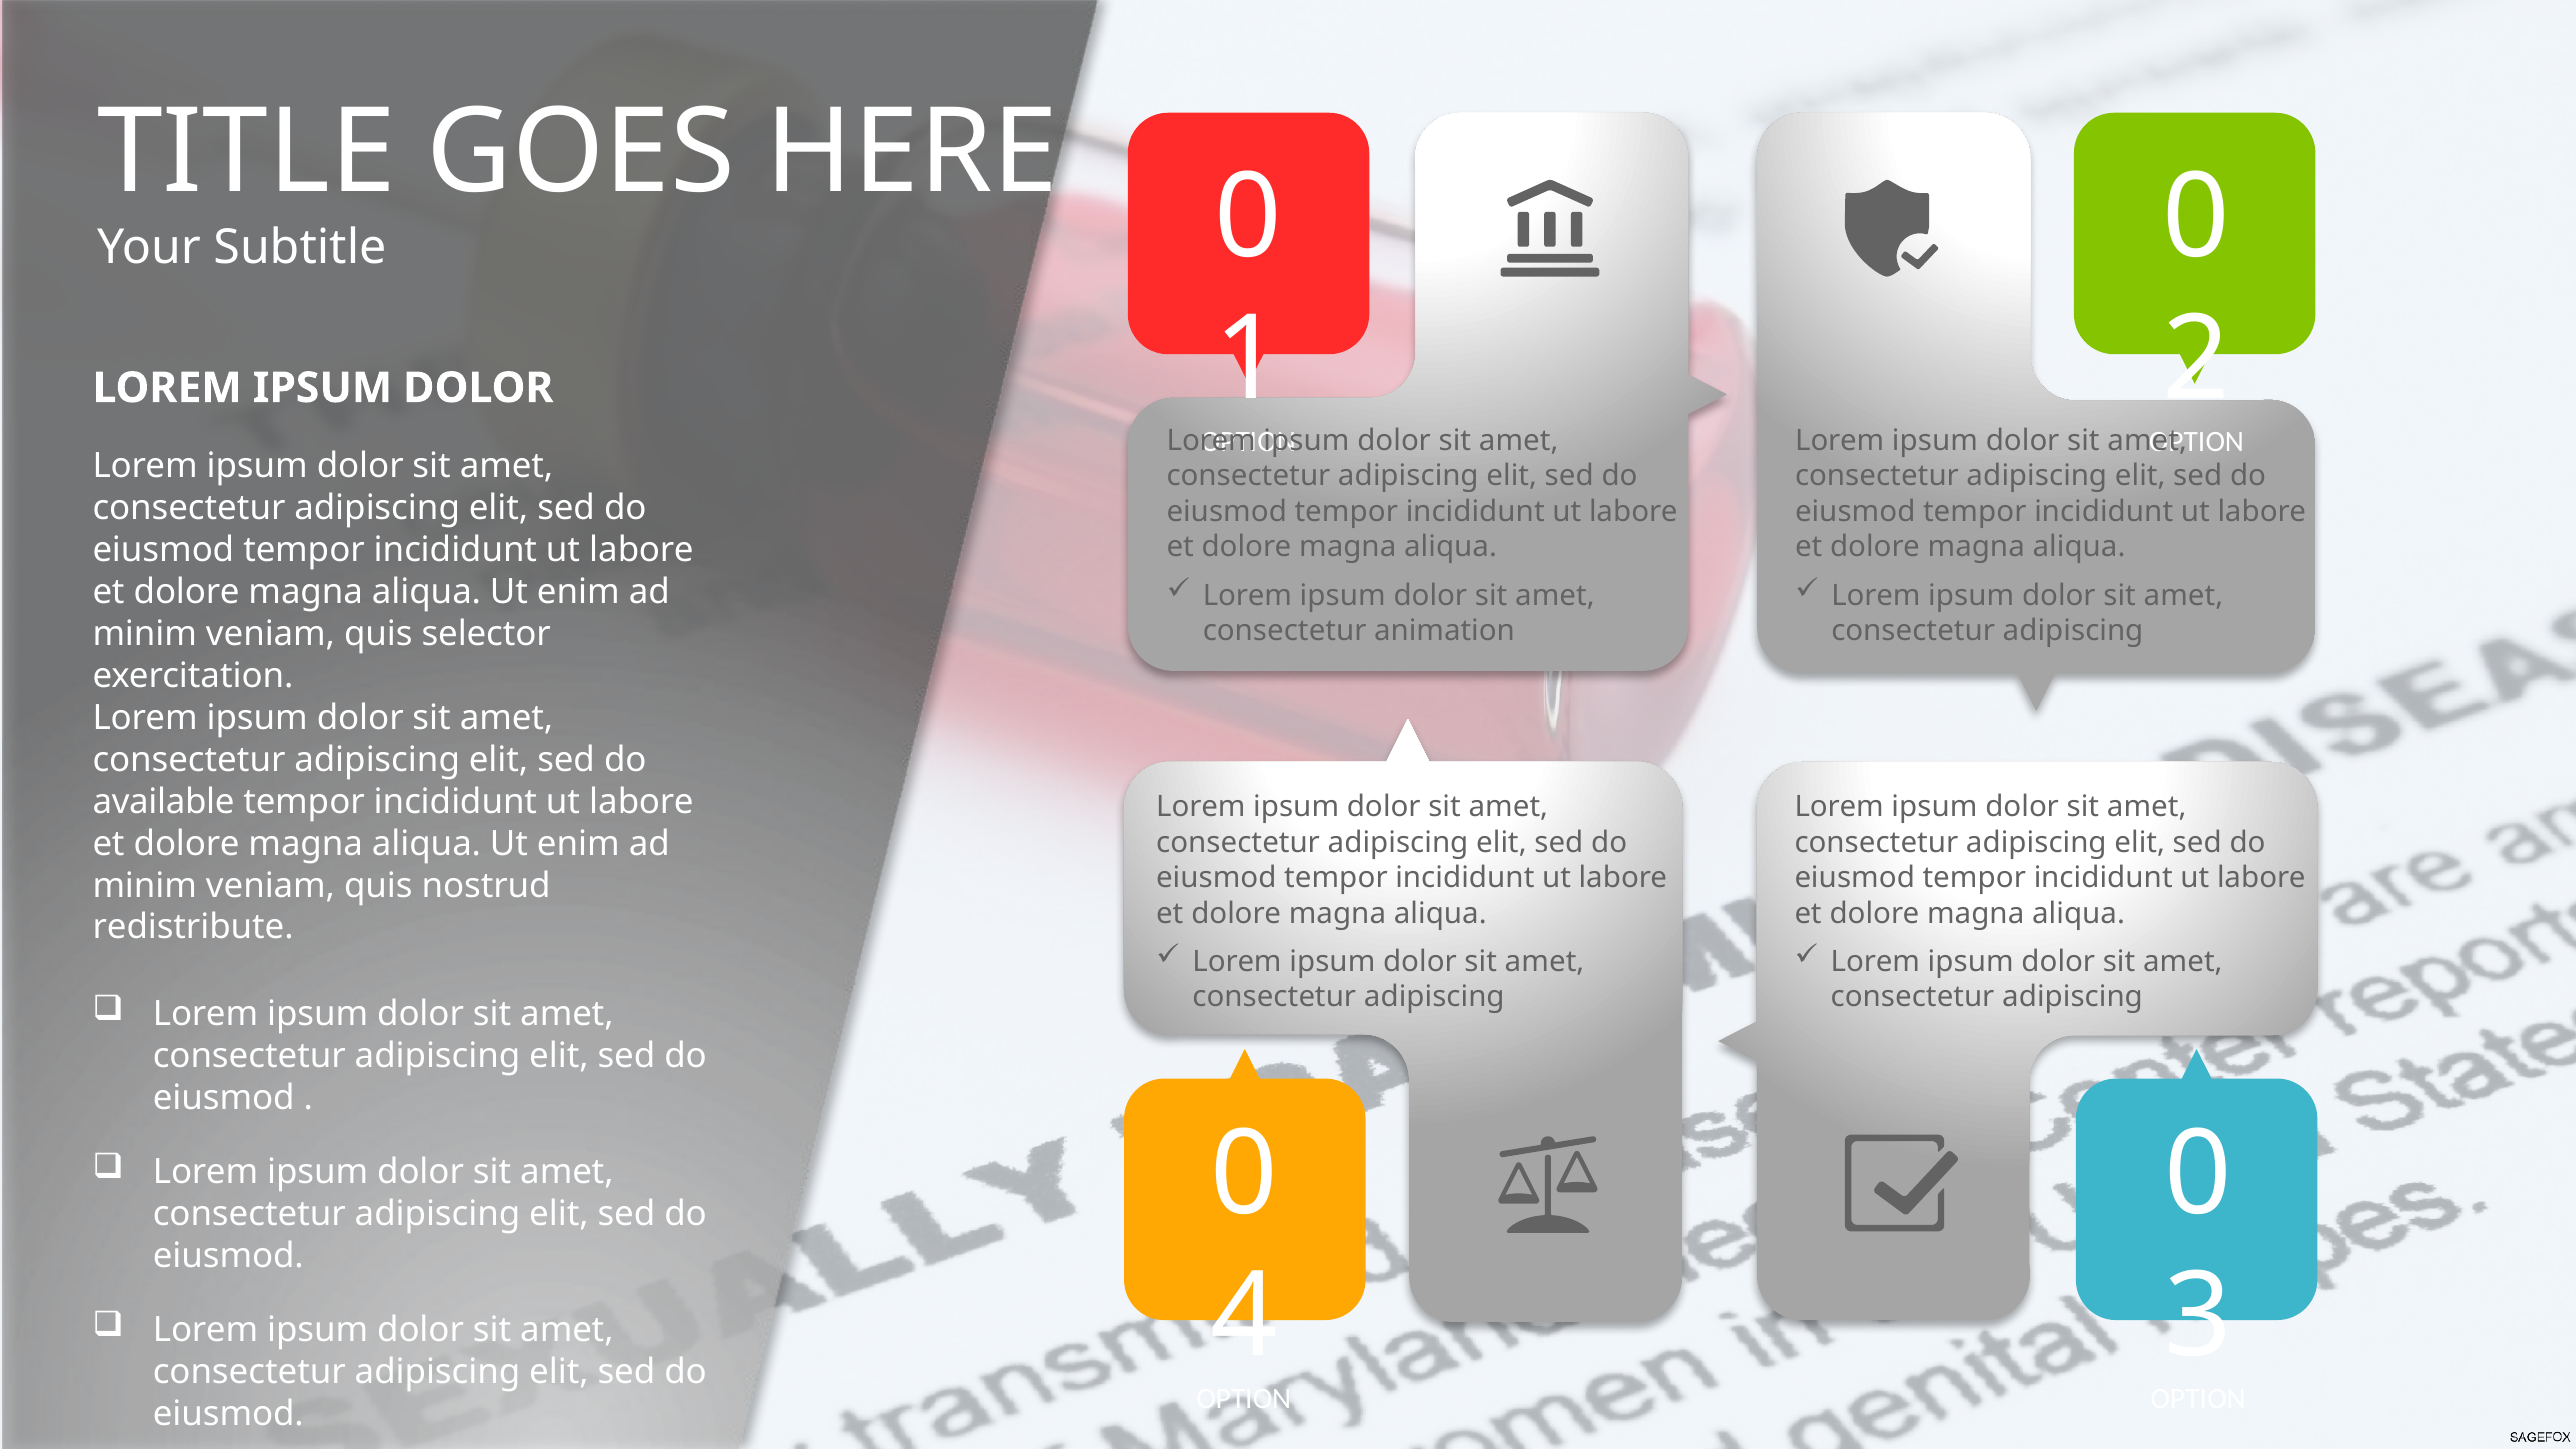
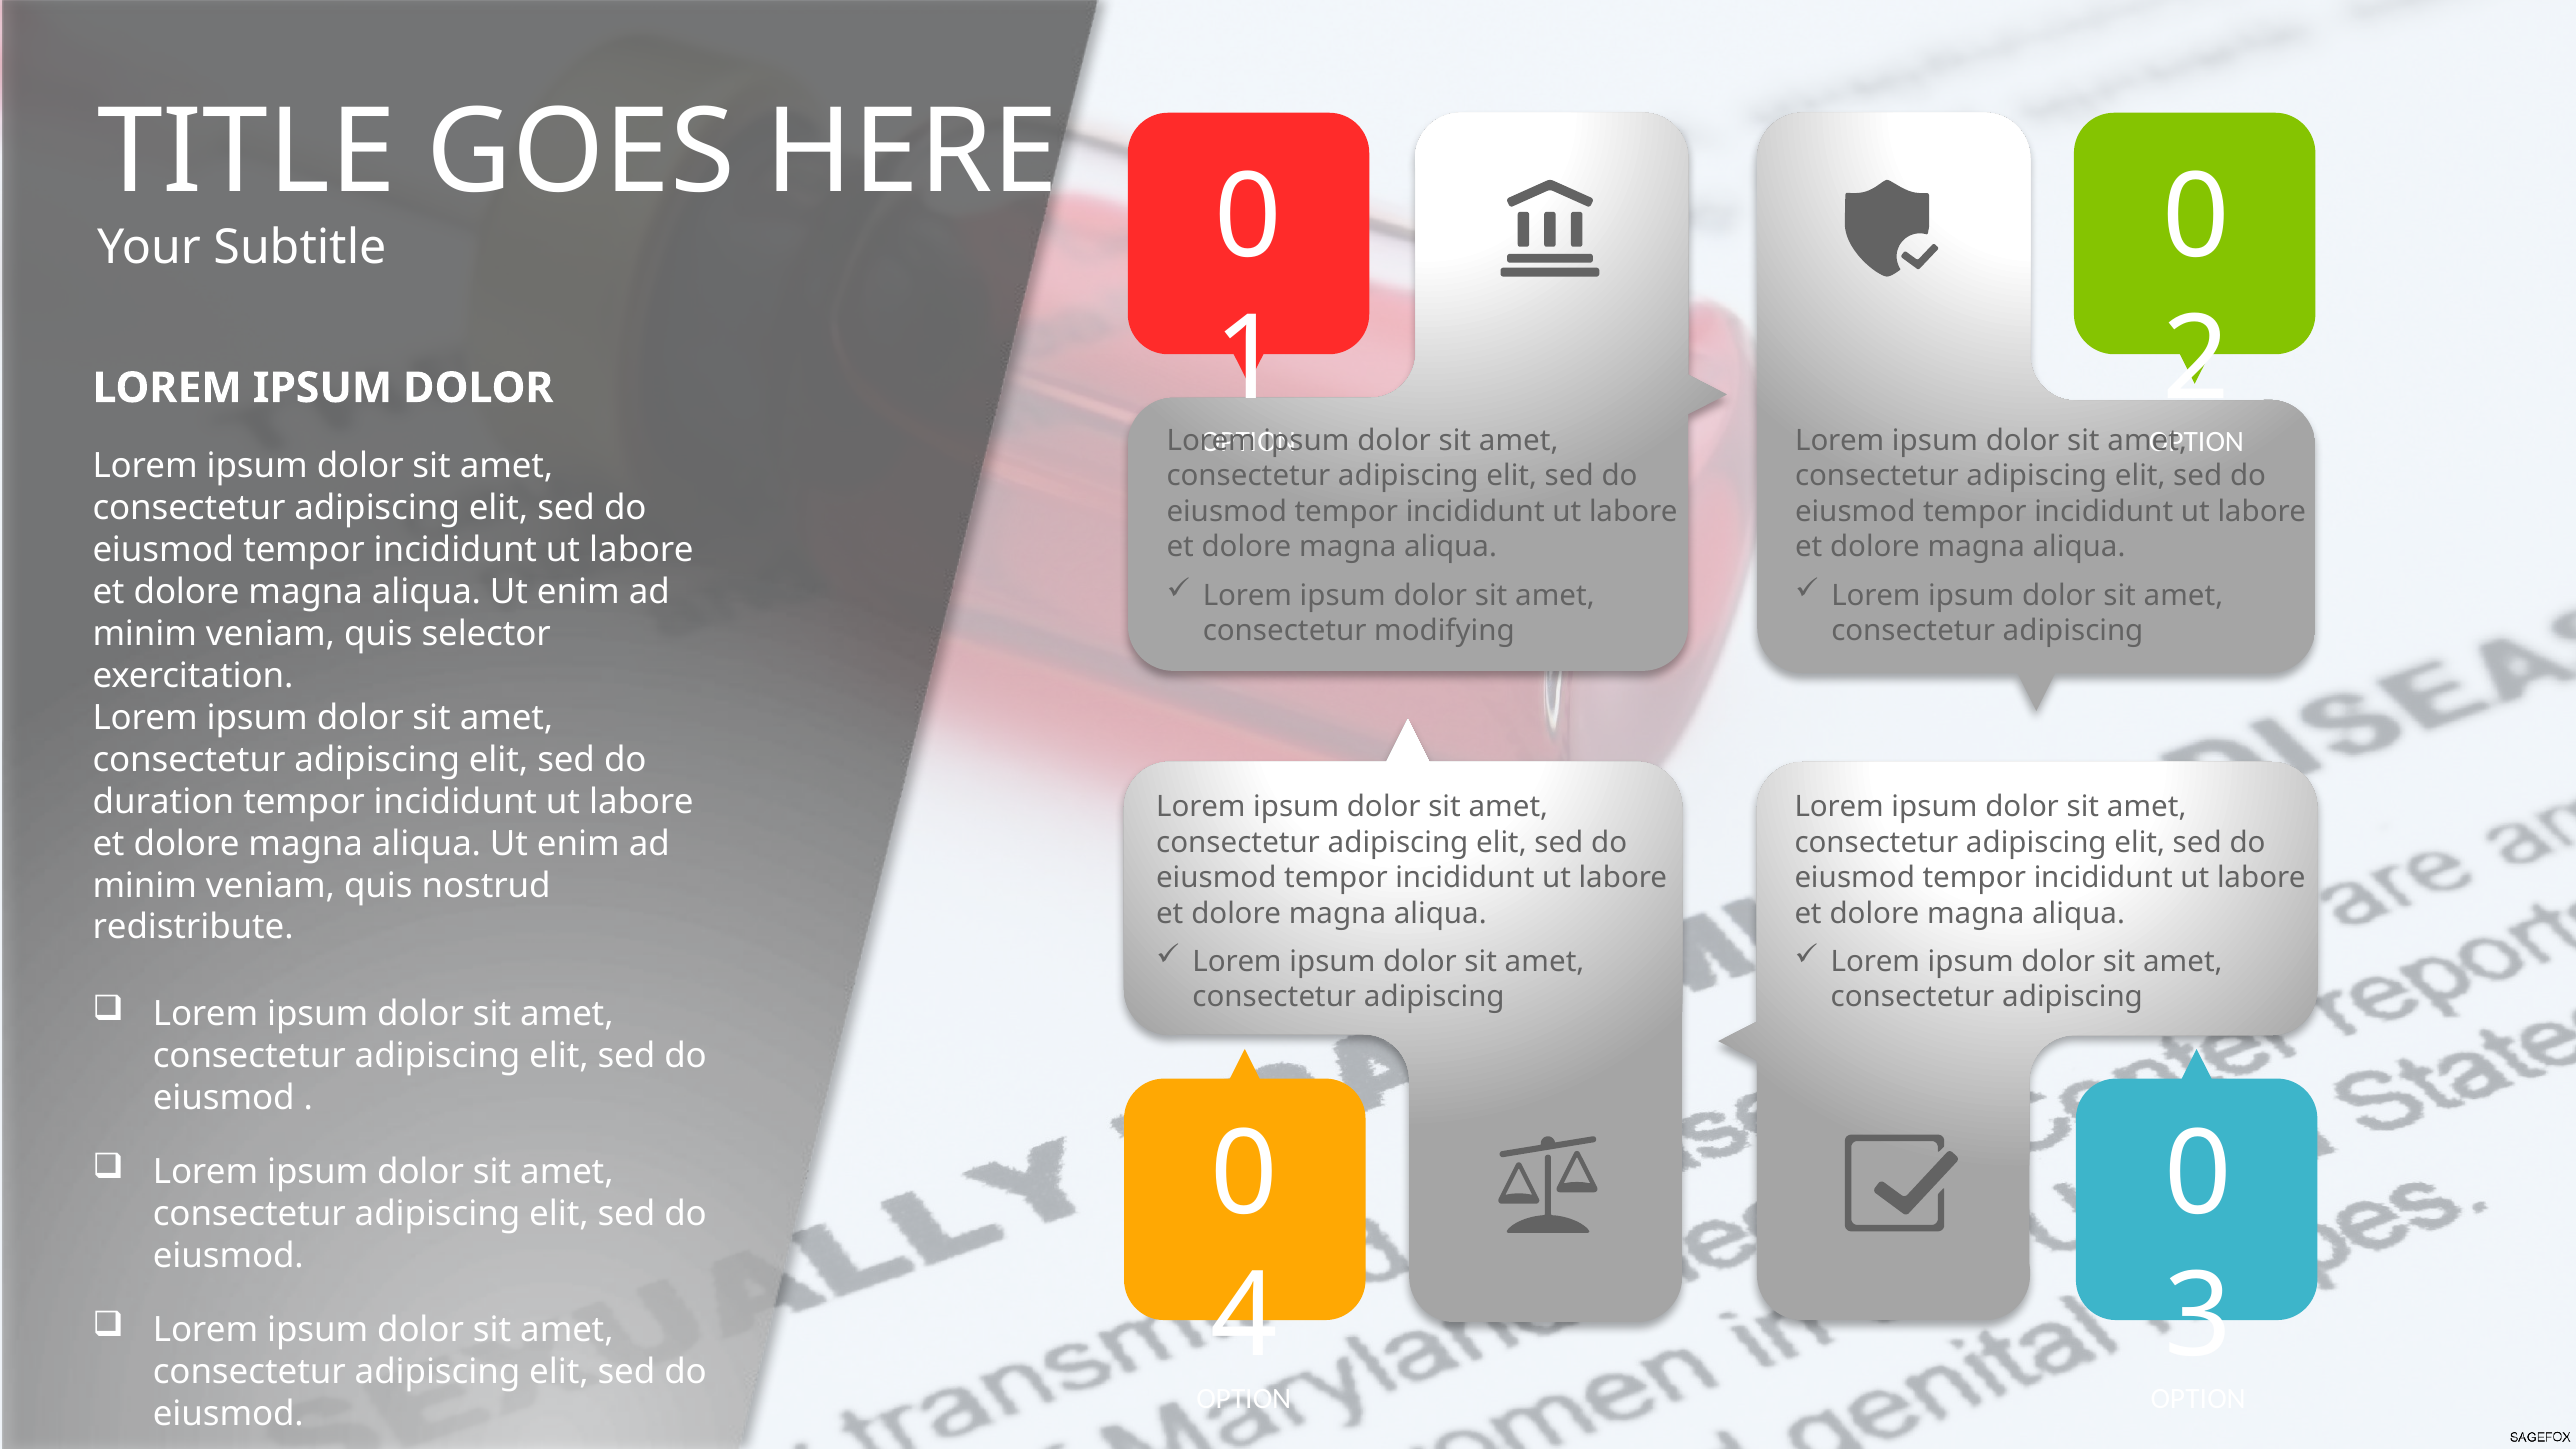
animation: animation -> modifying
available: available -> duration
